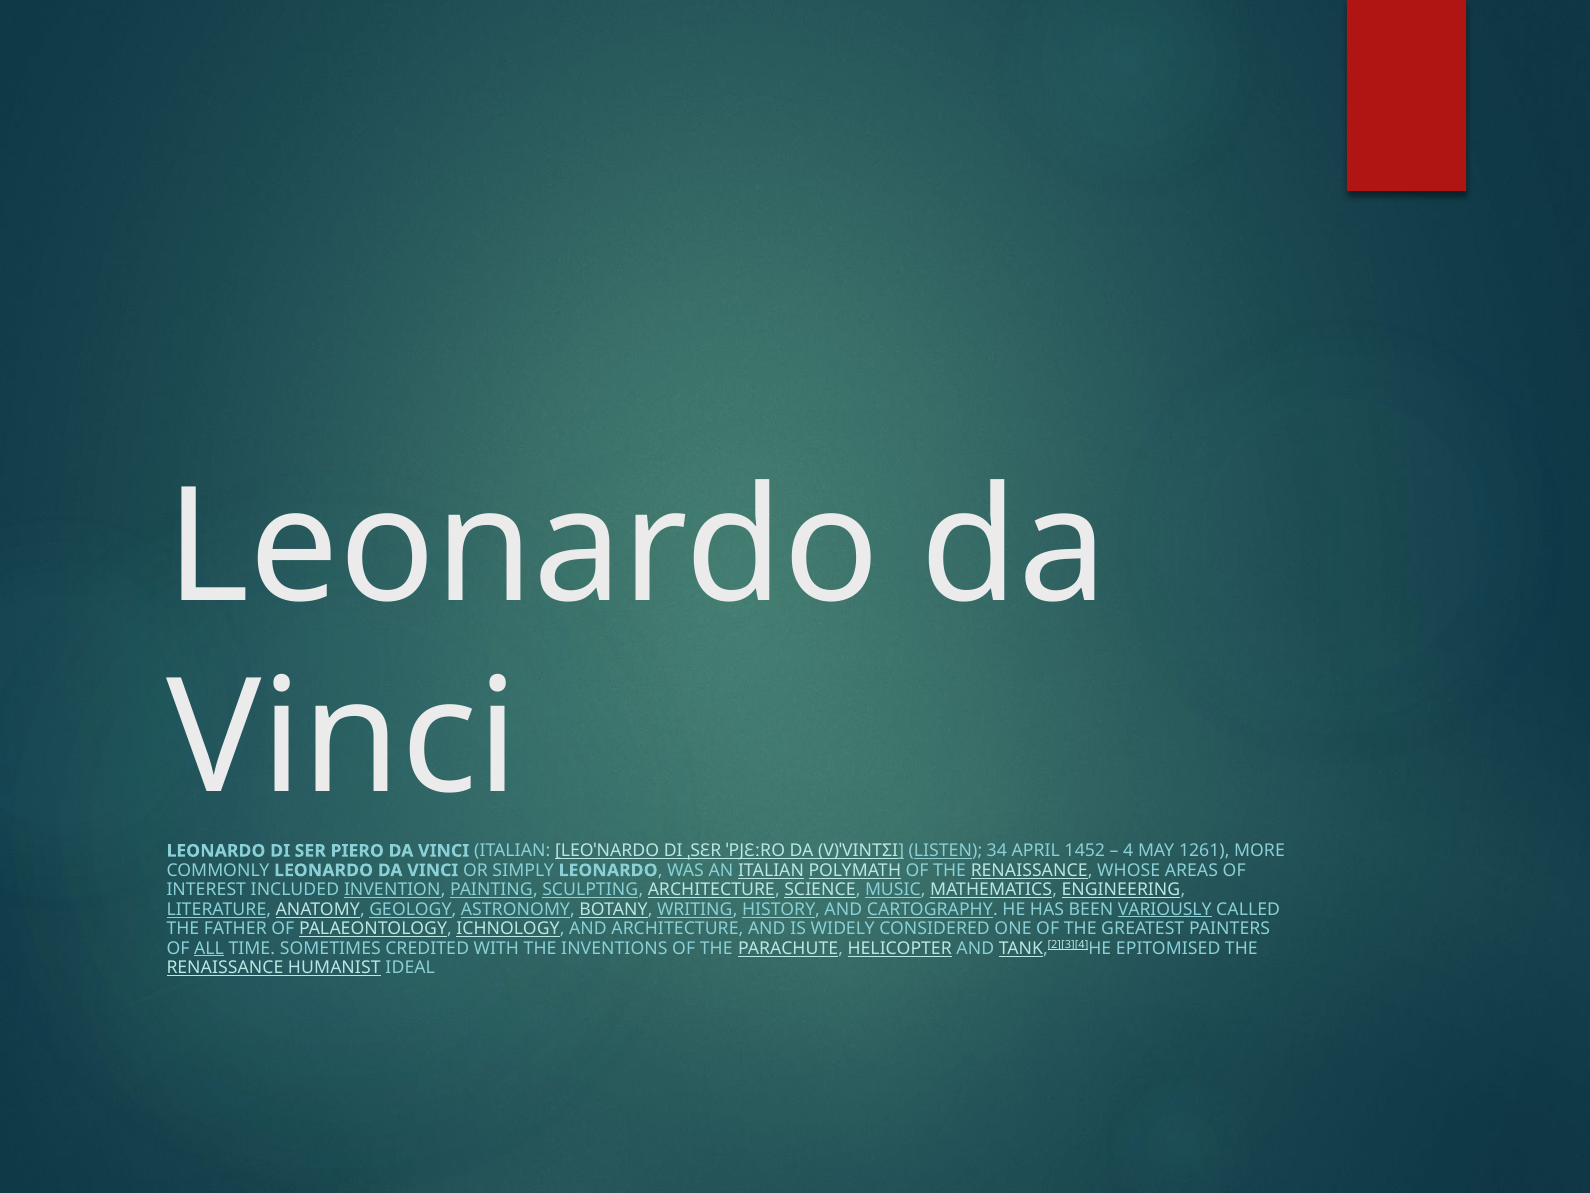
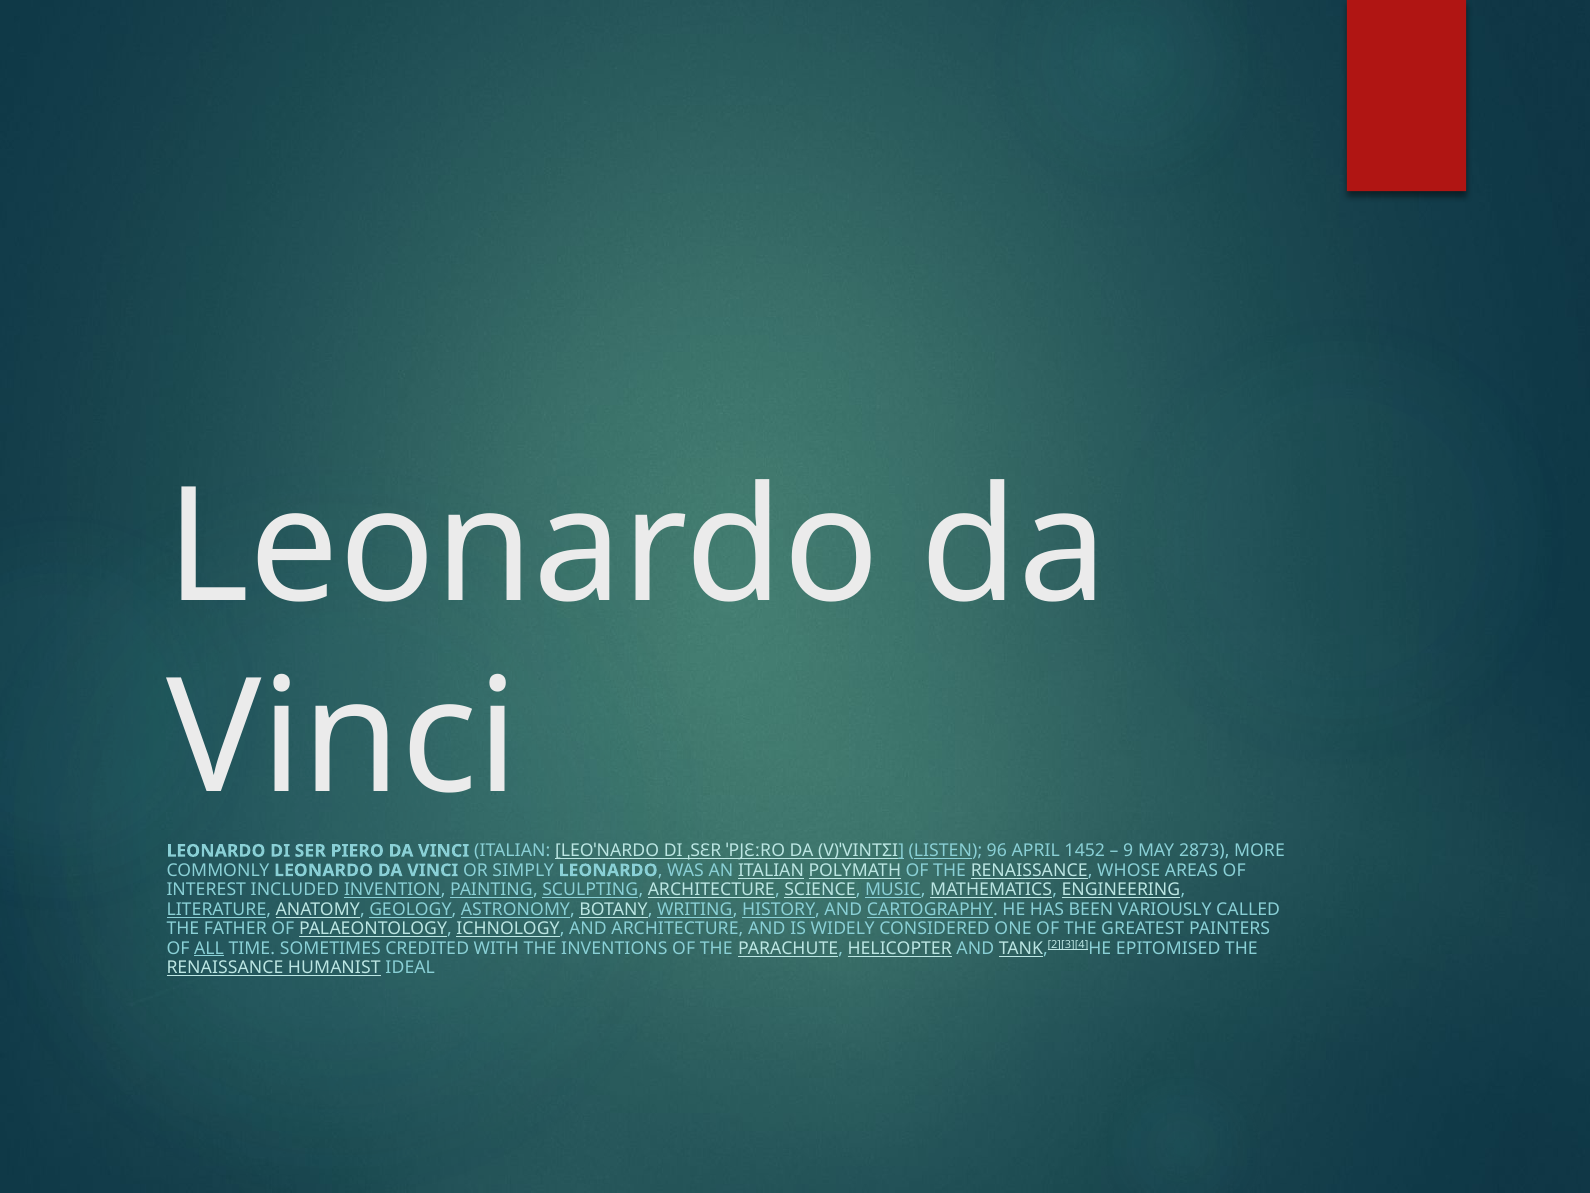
34: 34 -> 96
4: 4 -> 9
1261: 1261 -> 2873
VARIOUSLY underline: present -> none
